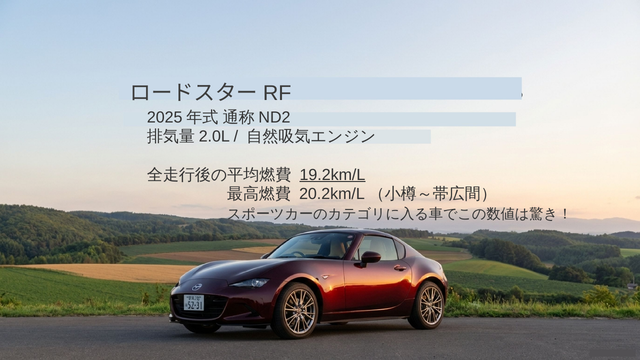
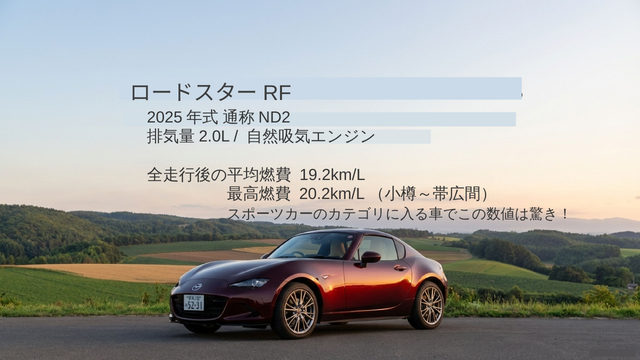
19.2km/L underline: present -> none
